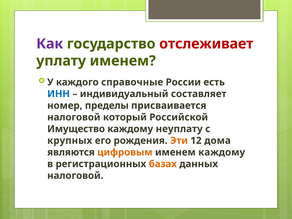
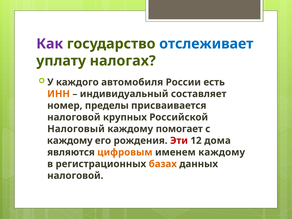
отслеживает colour: red -> blue
уплату именем: именем -> налогах
справочные: справочные -> автомобиля
ИНН colour: blue -> orange
который: который -> крупных
Имущество: Имущество -> Налоговый
неуплату: неуплату -> помогает
крупных at (70, 141): крупных -> каждому
Эти colour: orange -> red
